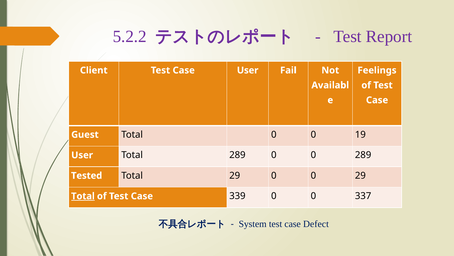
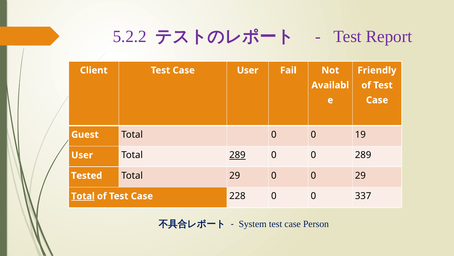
Feelings: Feelings -> Friendly
289 at (237, 155) underline: none -> present
339: 339 -> 228
Defect: Defect -> Person
